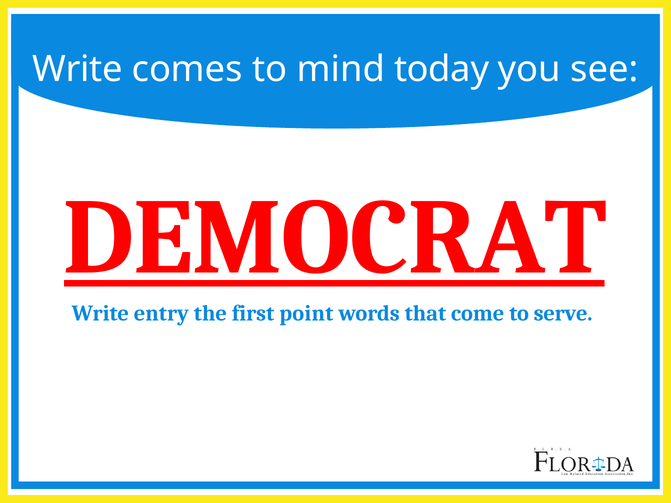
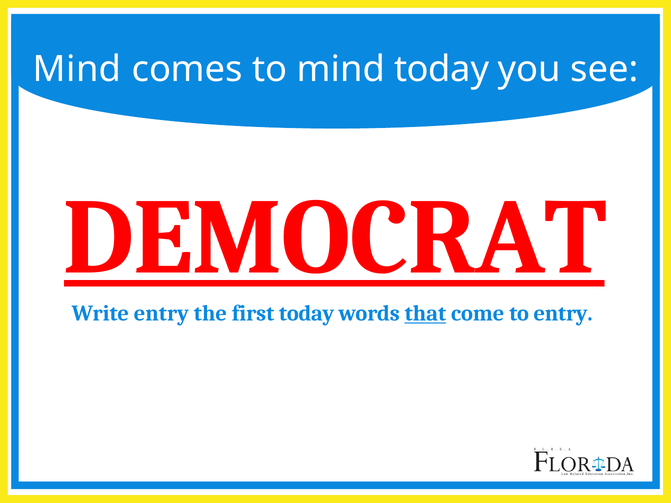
Write at (77, 70): Write -> Mind
first point: point -> today
that underline: none -> present
to serve: serve -> entry
